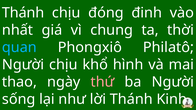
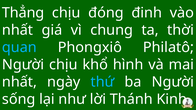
Thánh at (23, 13): Thánh -> Thẳng
thao at (19, 82): thao -> nhất
thứ colour: pink -> light blue
